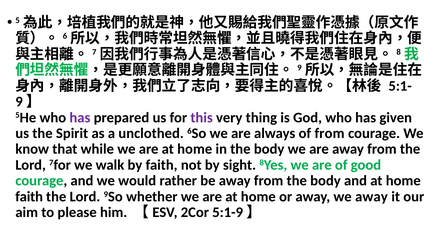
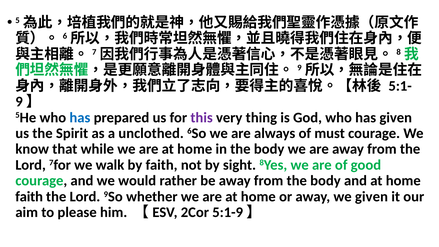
has at (80, 117) colour: purple -> blue
of from: from -> must
we away: away -> given
